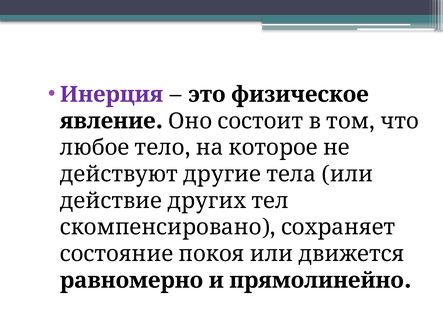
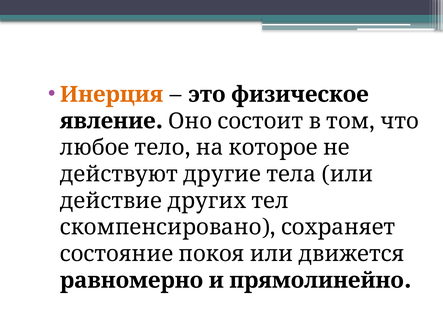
Инерция colour: purple -> orange
